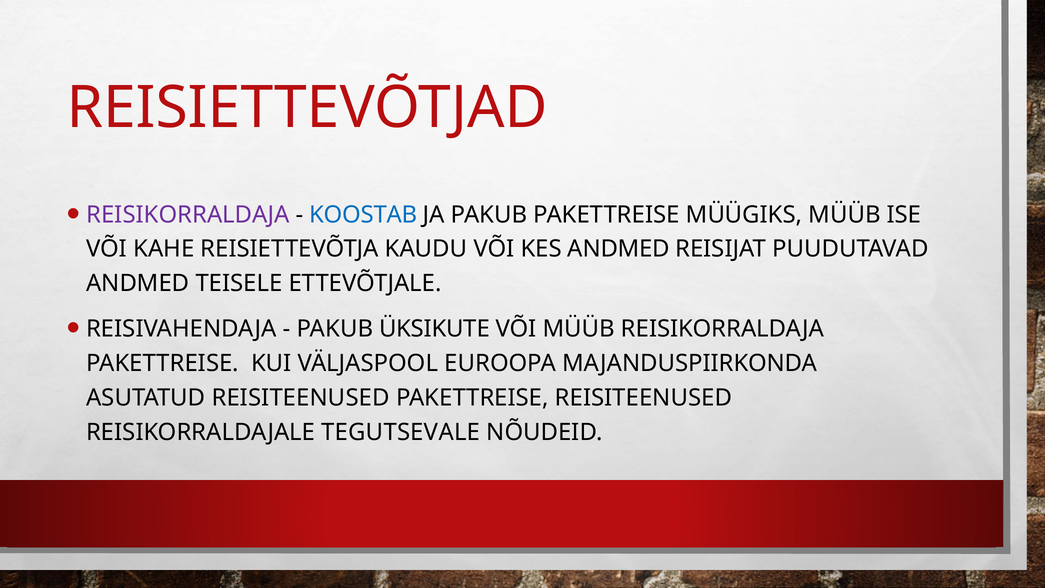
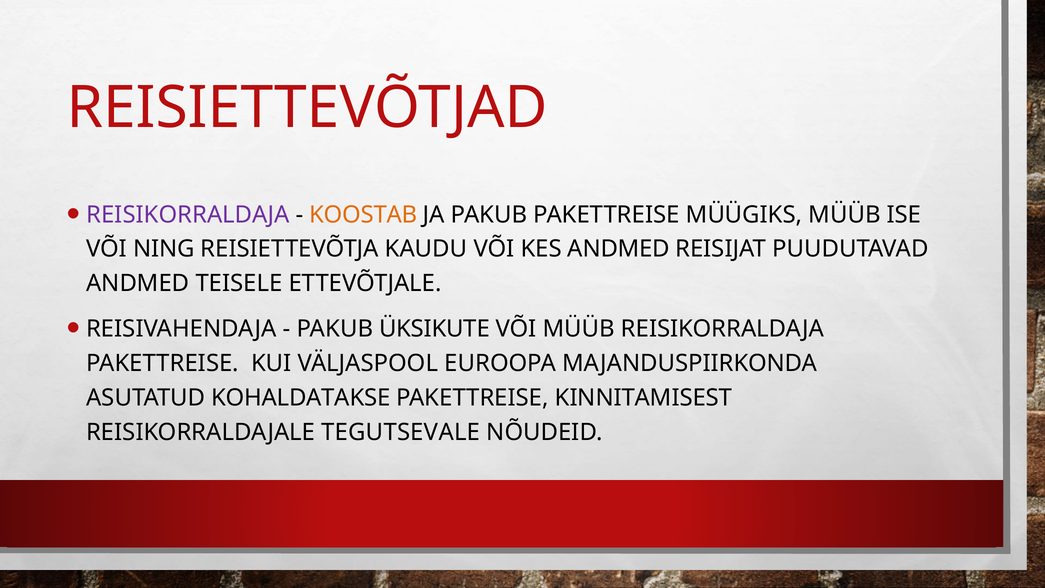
KOOSTAB colour: blue -> orange
KAHE: KAHE -> NING
ASUTATUD REISITEENUSED: REISITEENUSED -> KOHALDATAKSE
PAKETTREISE REISITEENUSED: REISITEENUSED -> KINNITAMISEST
